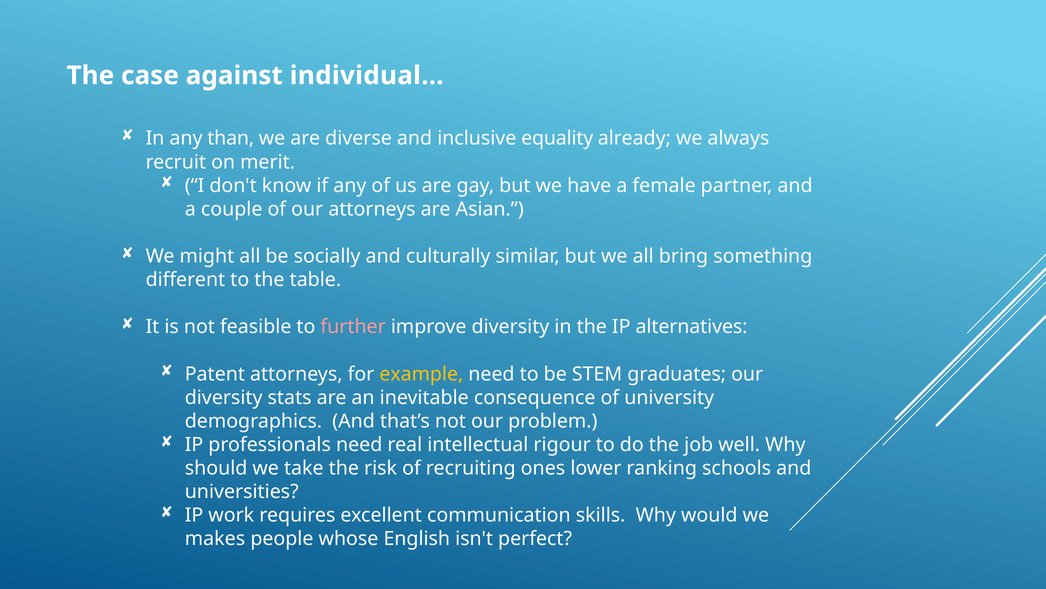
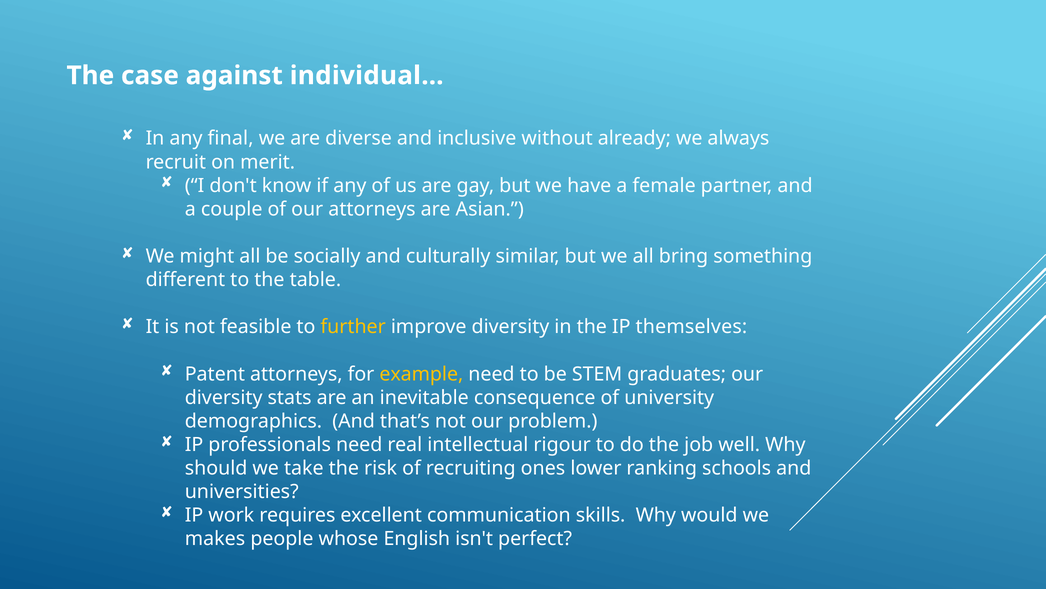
than: than -> final
equality: equality -> without
further colour: pink -> yellow
alternatives: alternatives -> themselves
